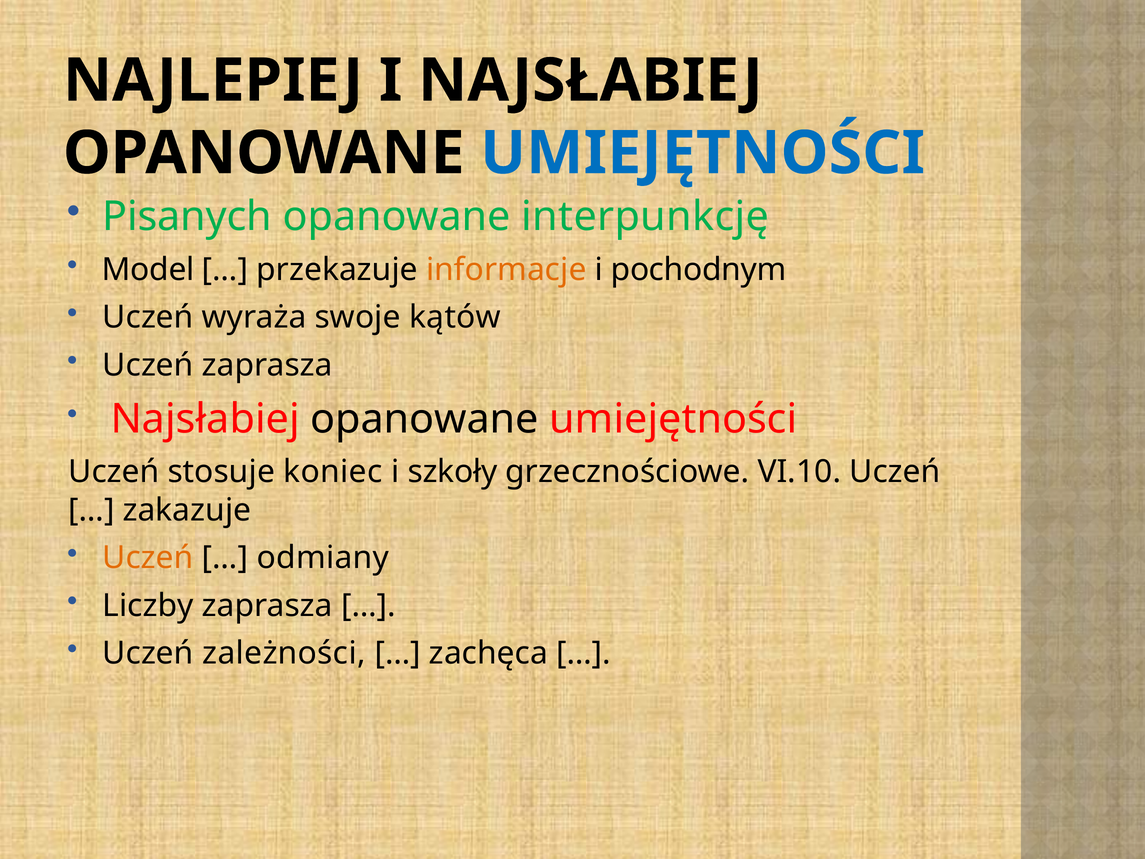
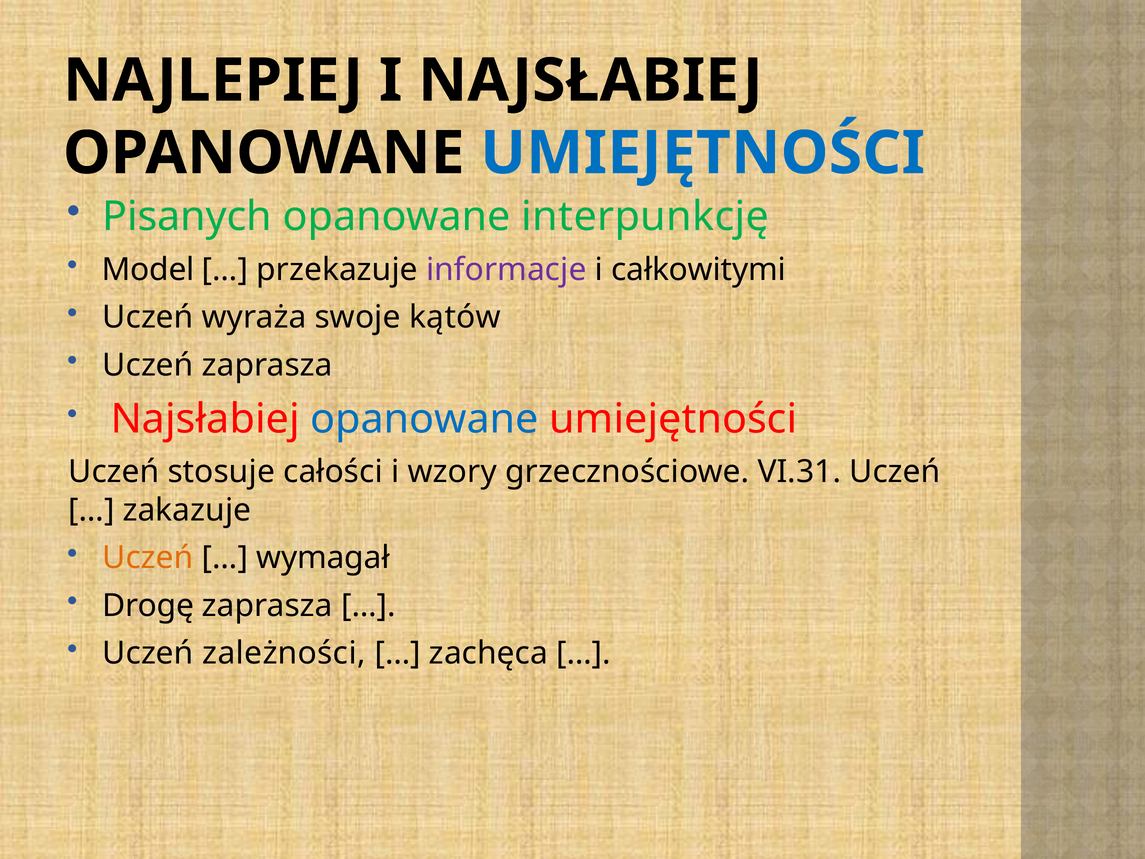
informacje colour: orange -> purple
pochodnym: pochodnym -> całkowitymi
opanowane at (425, 419) colour: black -> blue
koniec: koniec -> całości
szkoły: szkoły -> wzory
VI.10: VI.10 -> VI.31
odmiany: odmiany -> wymagał
Liczby: Liczby -> Drogę
